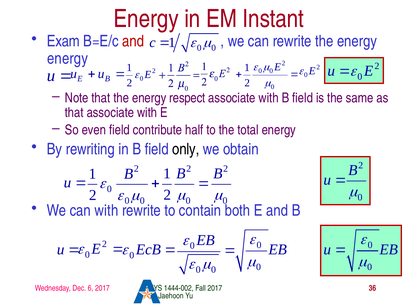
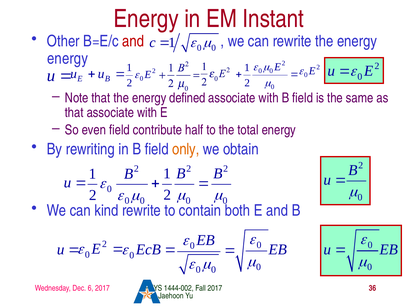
Exam: Exam -> Other
respect: respect -> defined
only colour: black -> orange
can with: with -> kind
